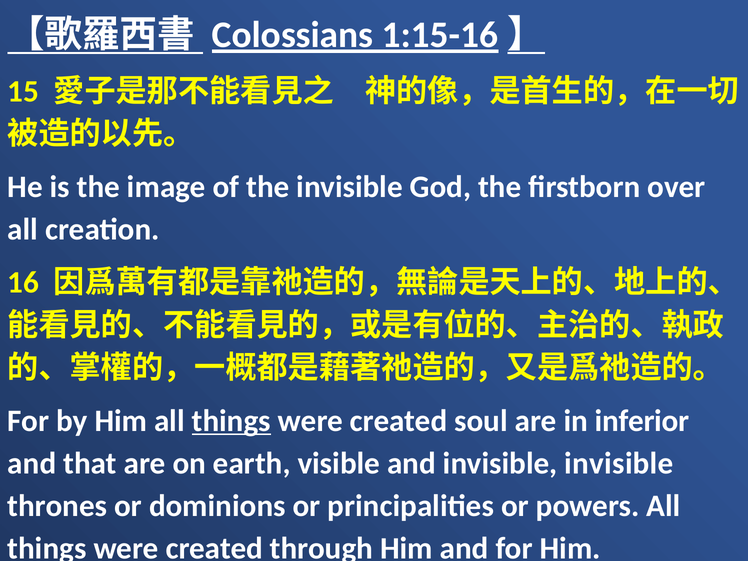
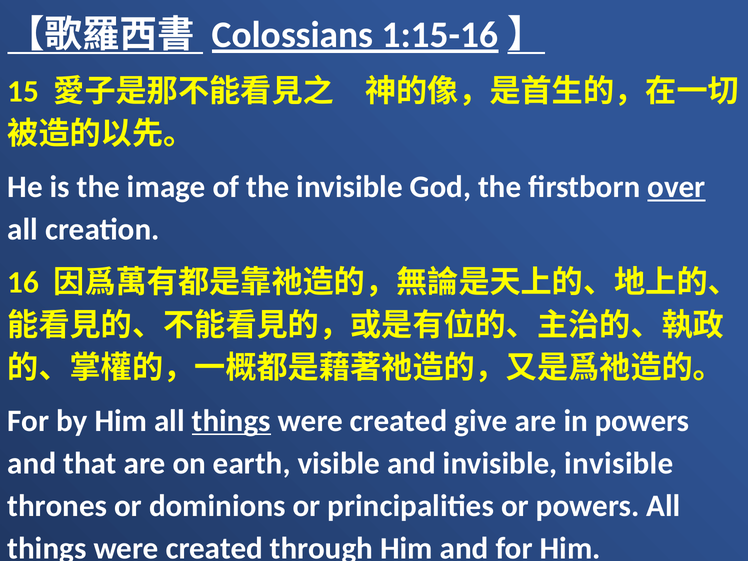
over underline: none -> present
soul: soul -> give
in inferior: inferior -> powers
